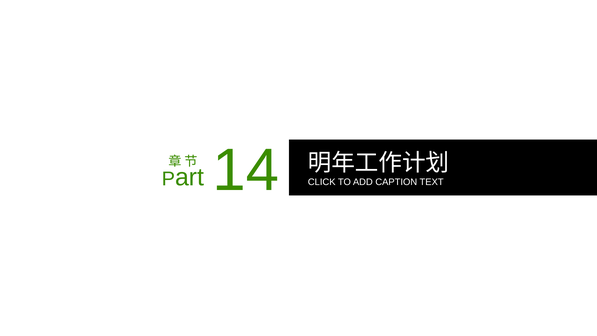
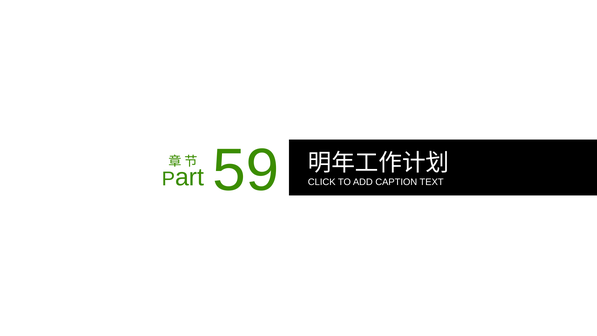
14: 14 -> 59
